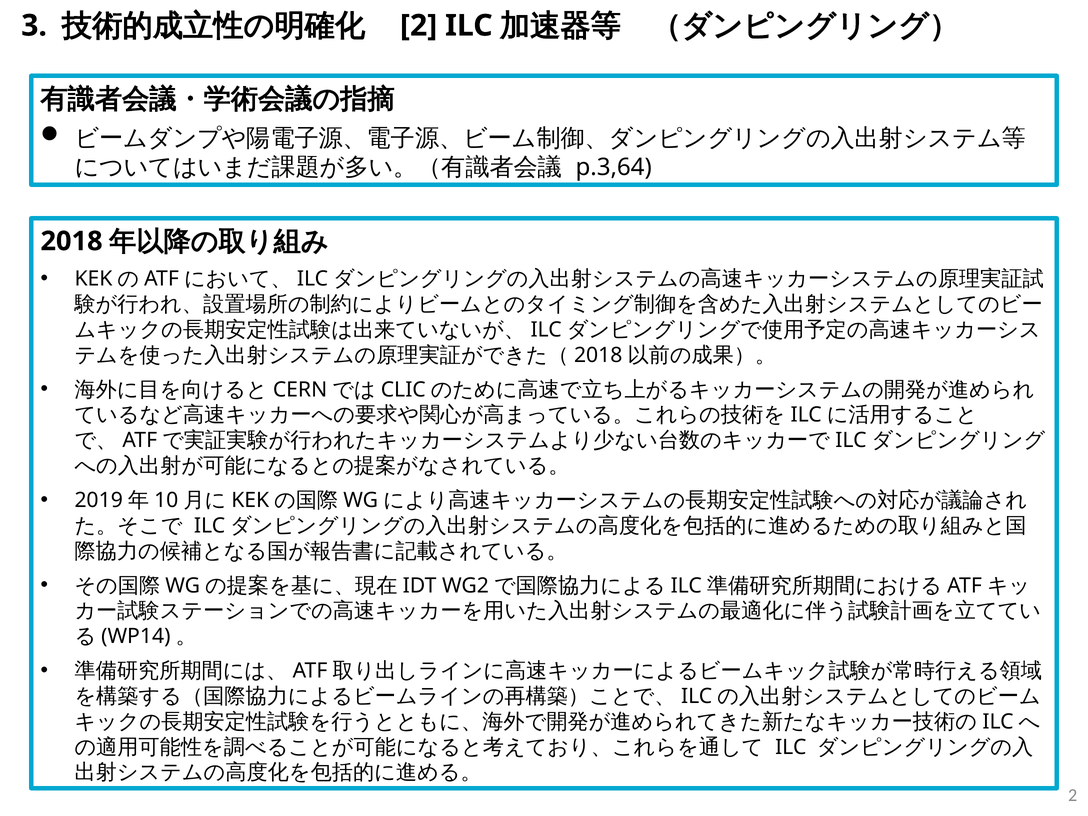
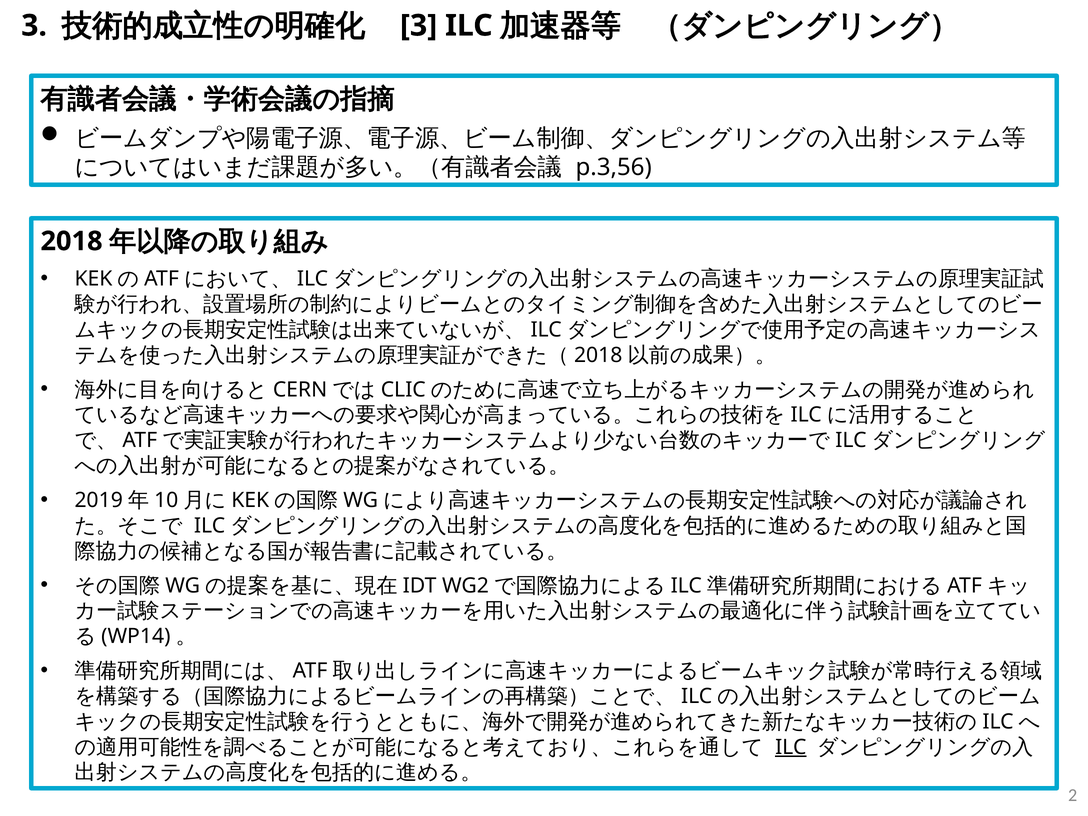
2 at (419, 26): 2 -> 3
p.3,64: p.3,64 -> p.3,56
ILC at (791, 747) underline: none -> present
